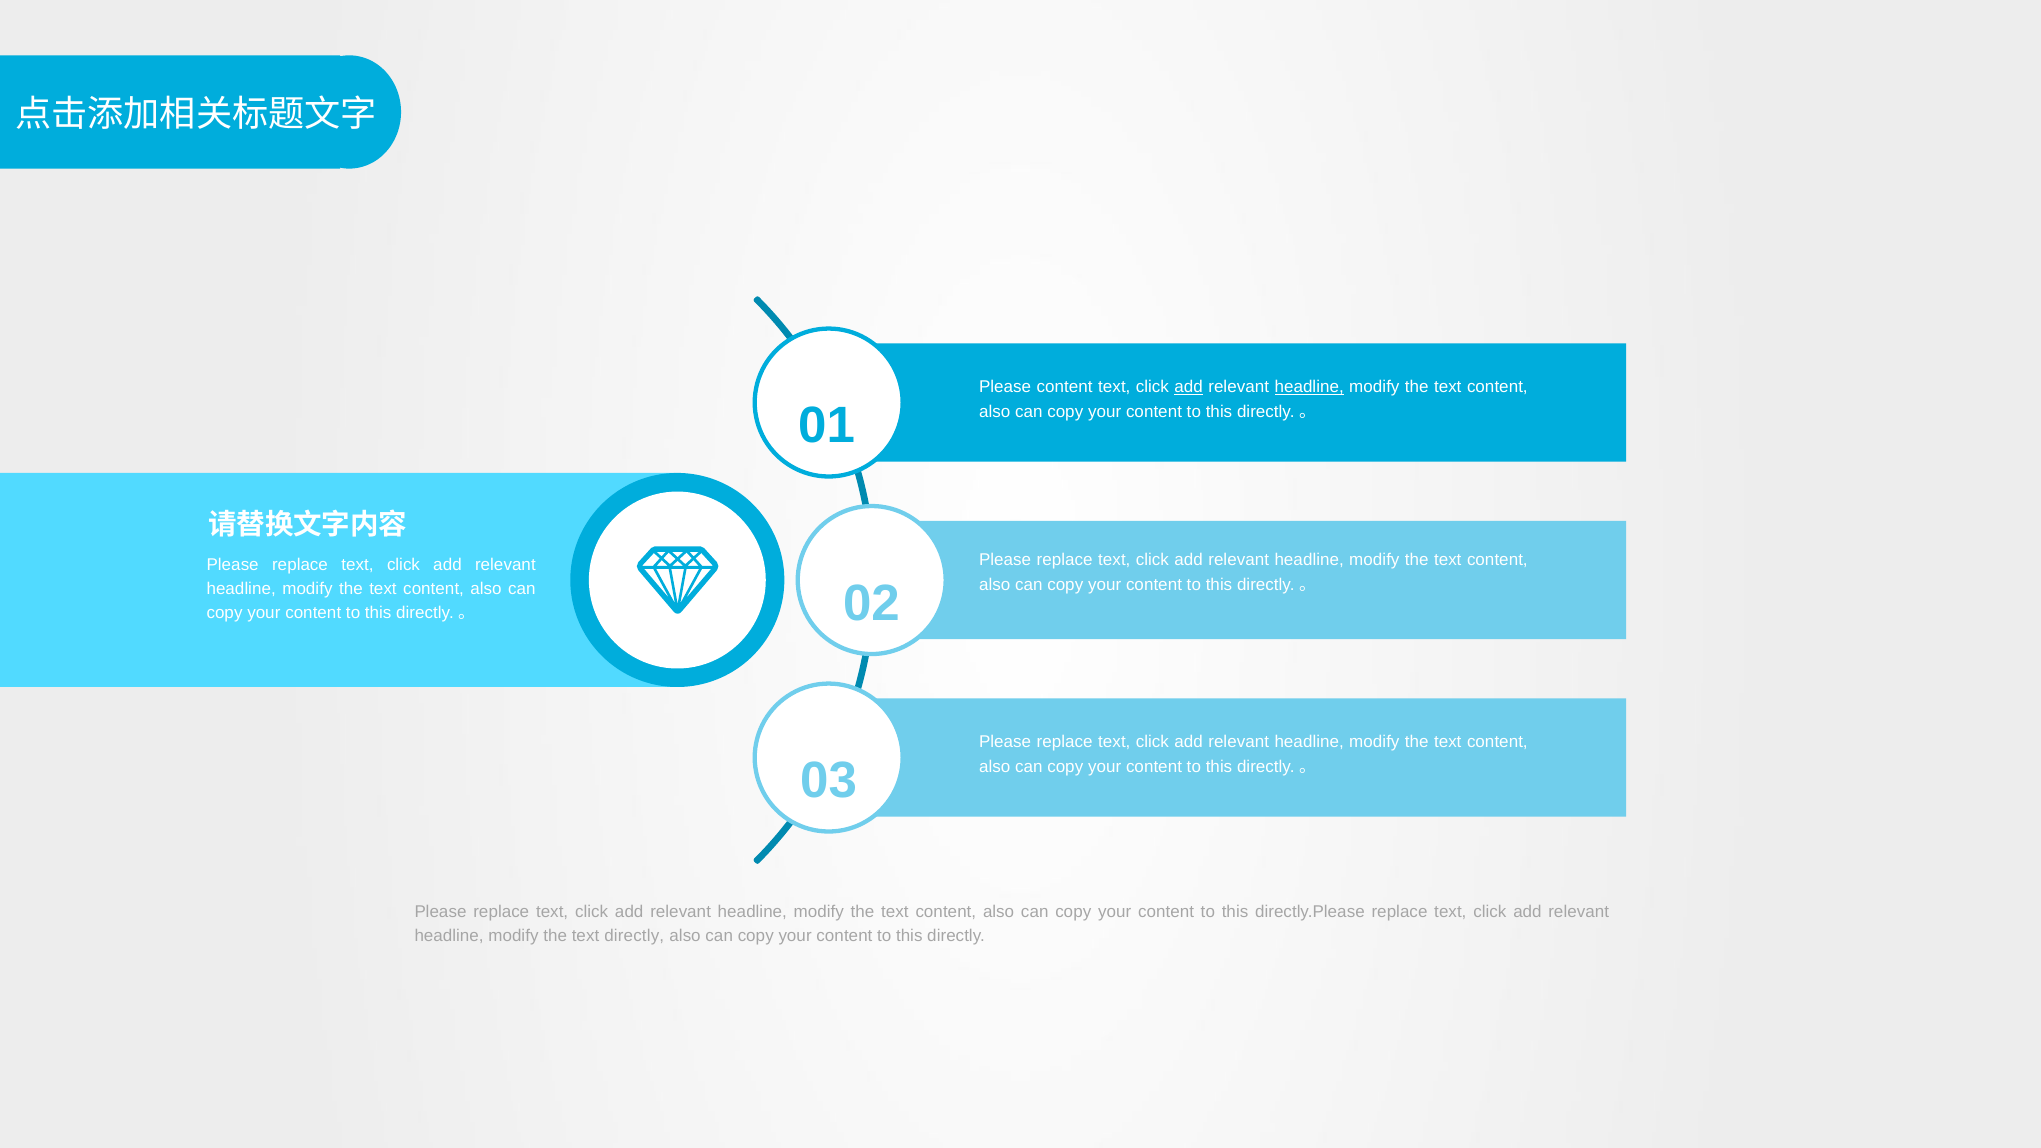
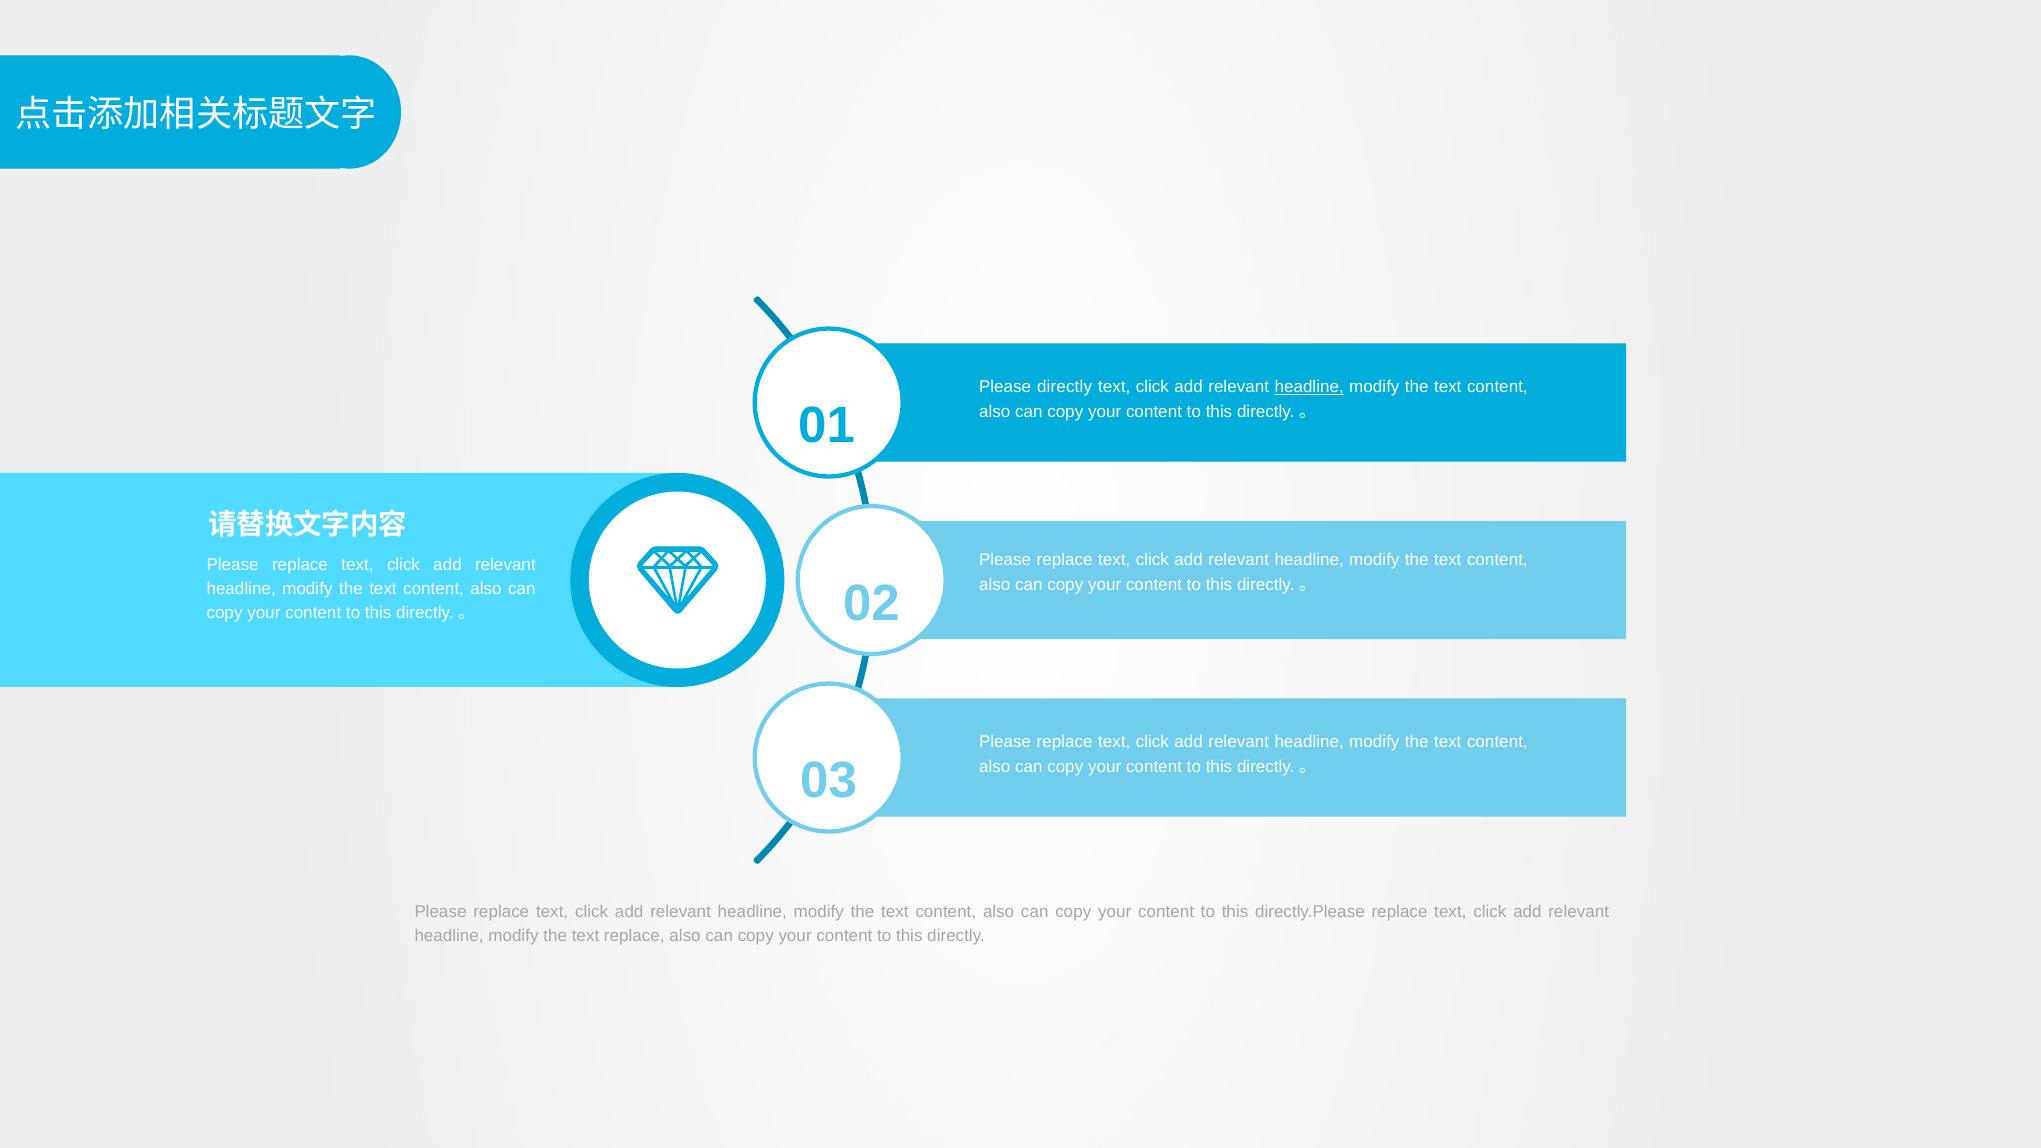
Please content: content -> directly
add at (1189, 387) underline: present -> none
text directly: directly -> replace
